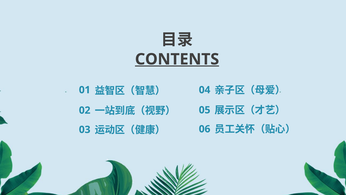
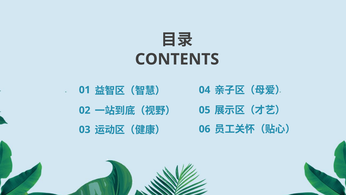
CONTENTS underline: present -> none
